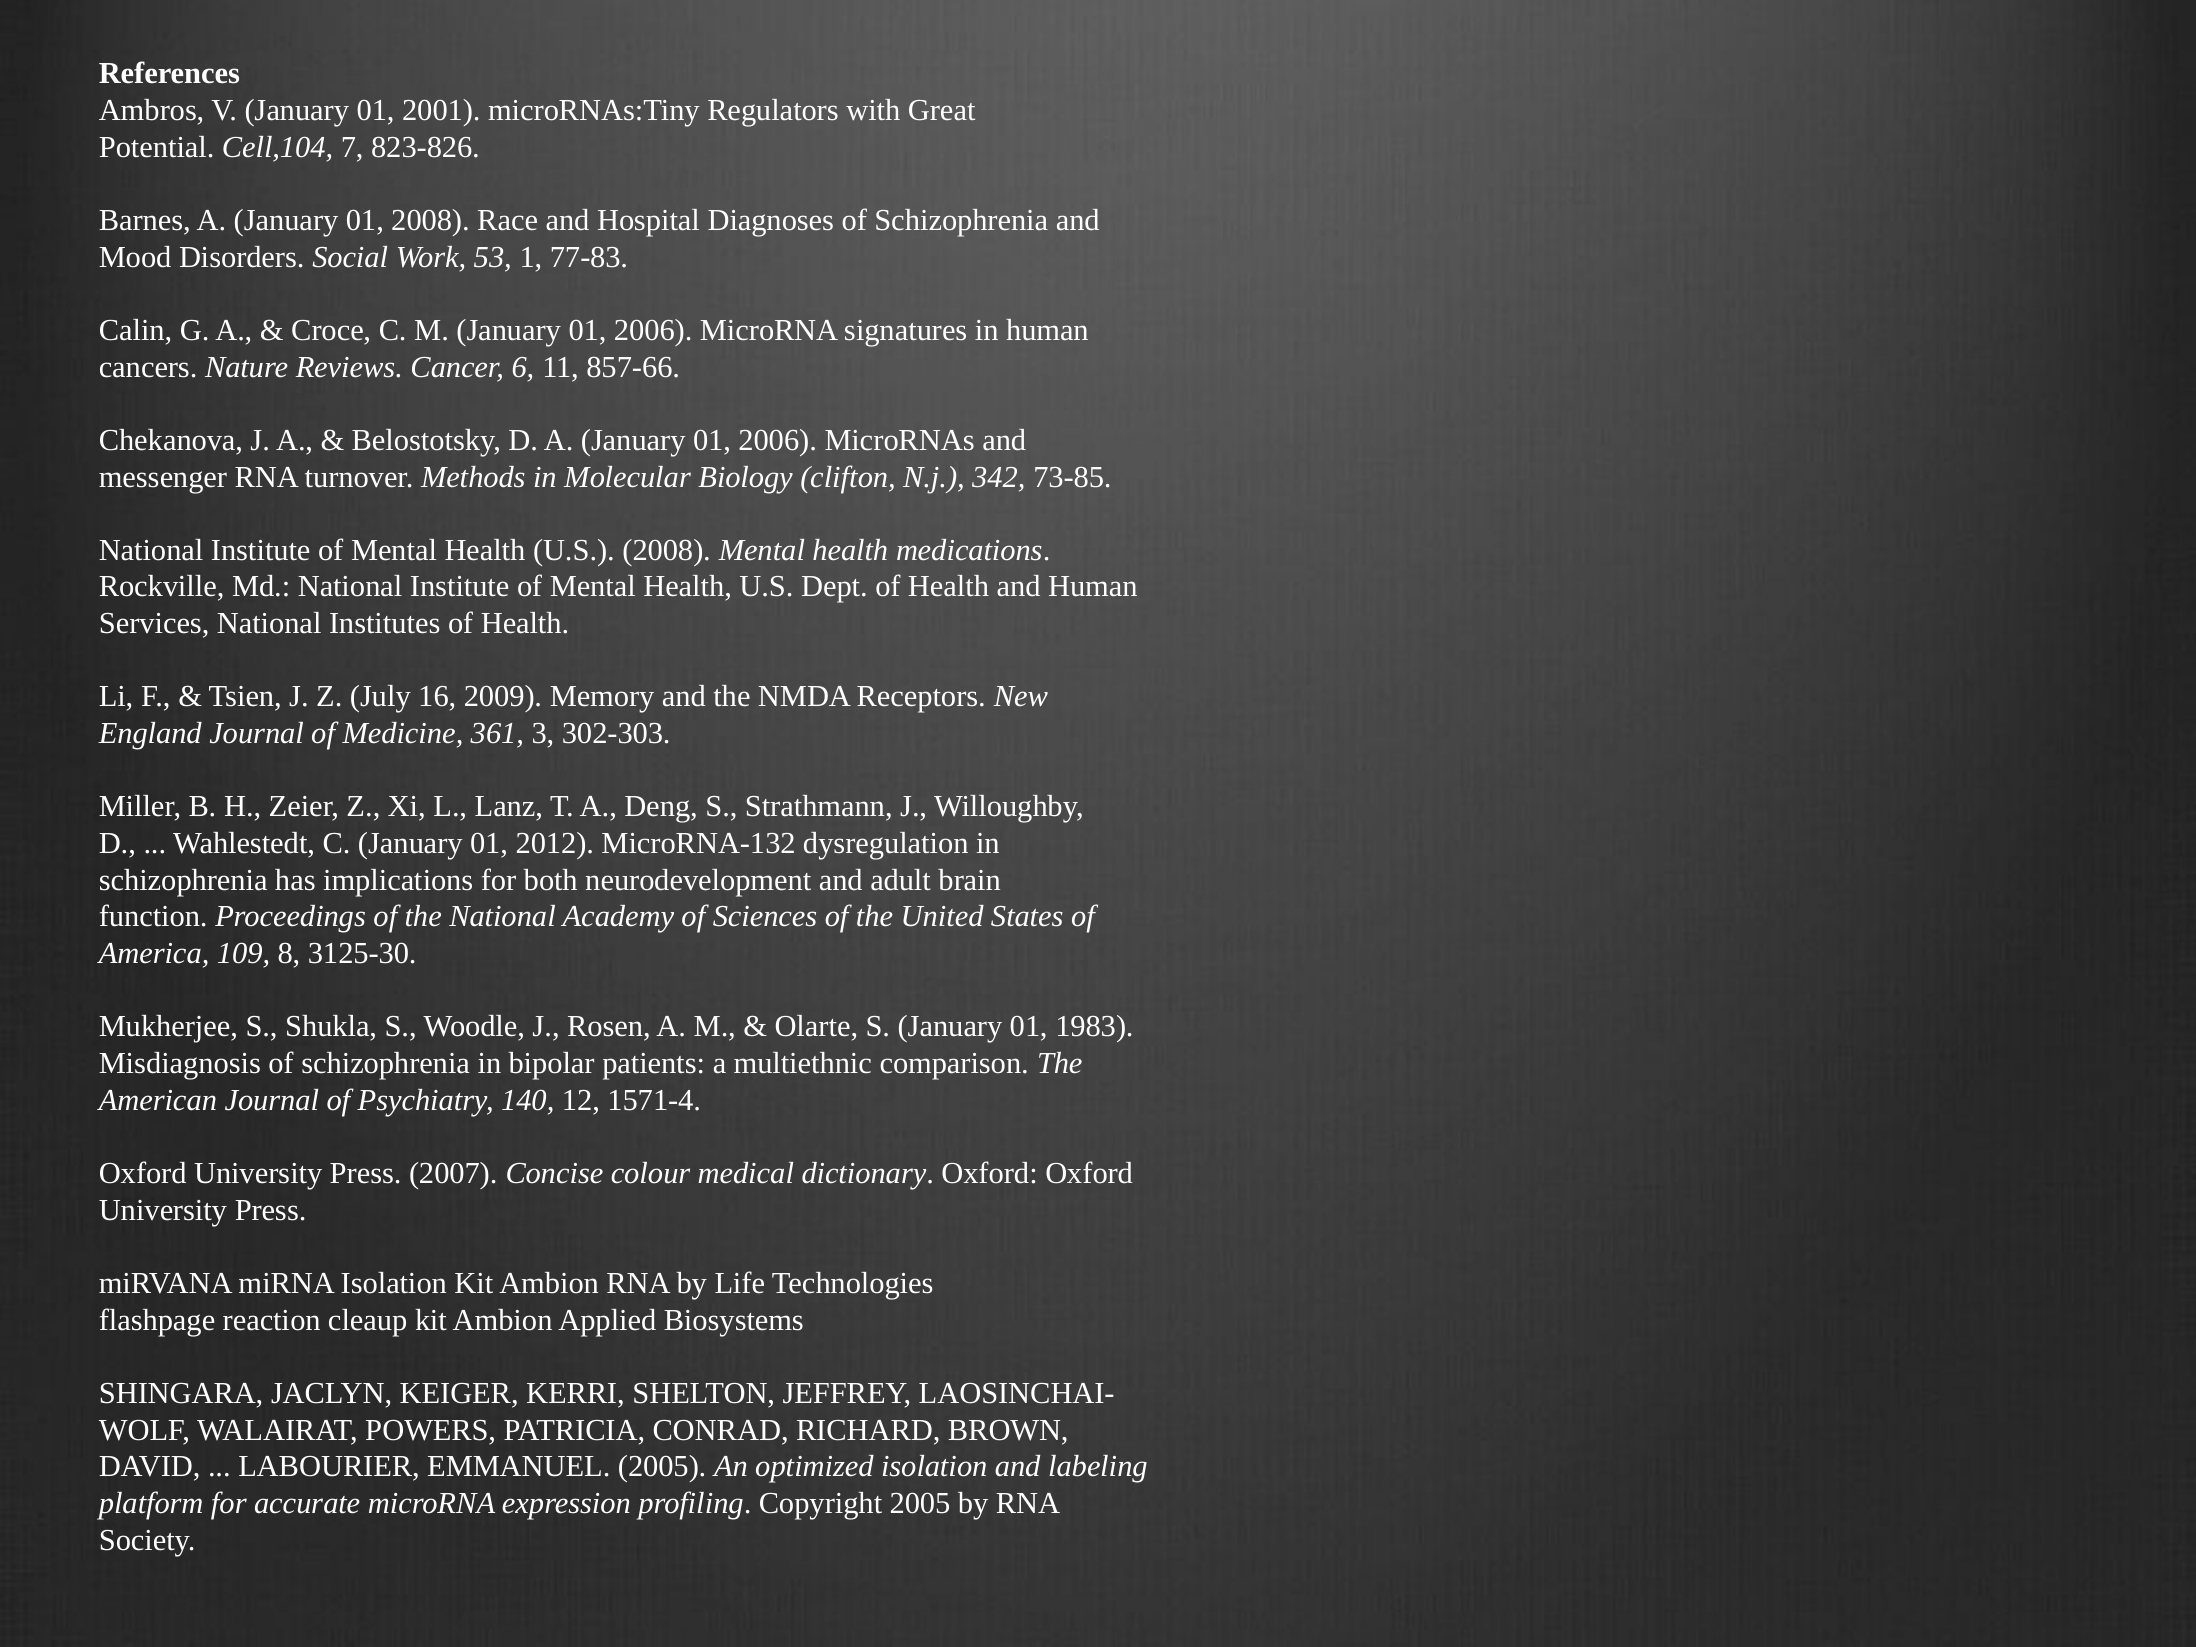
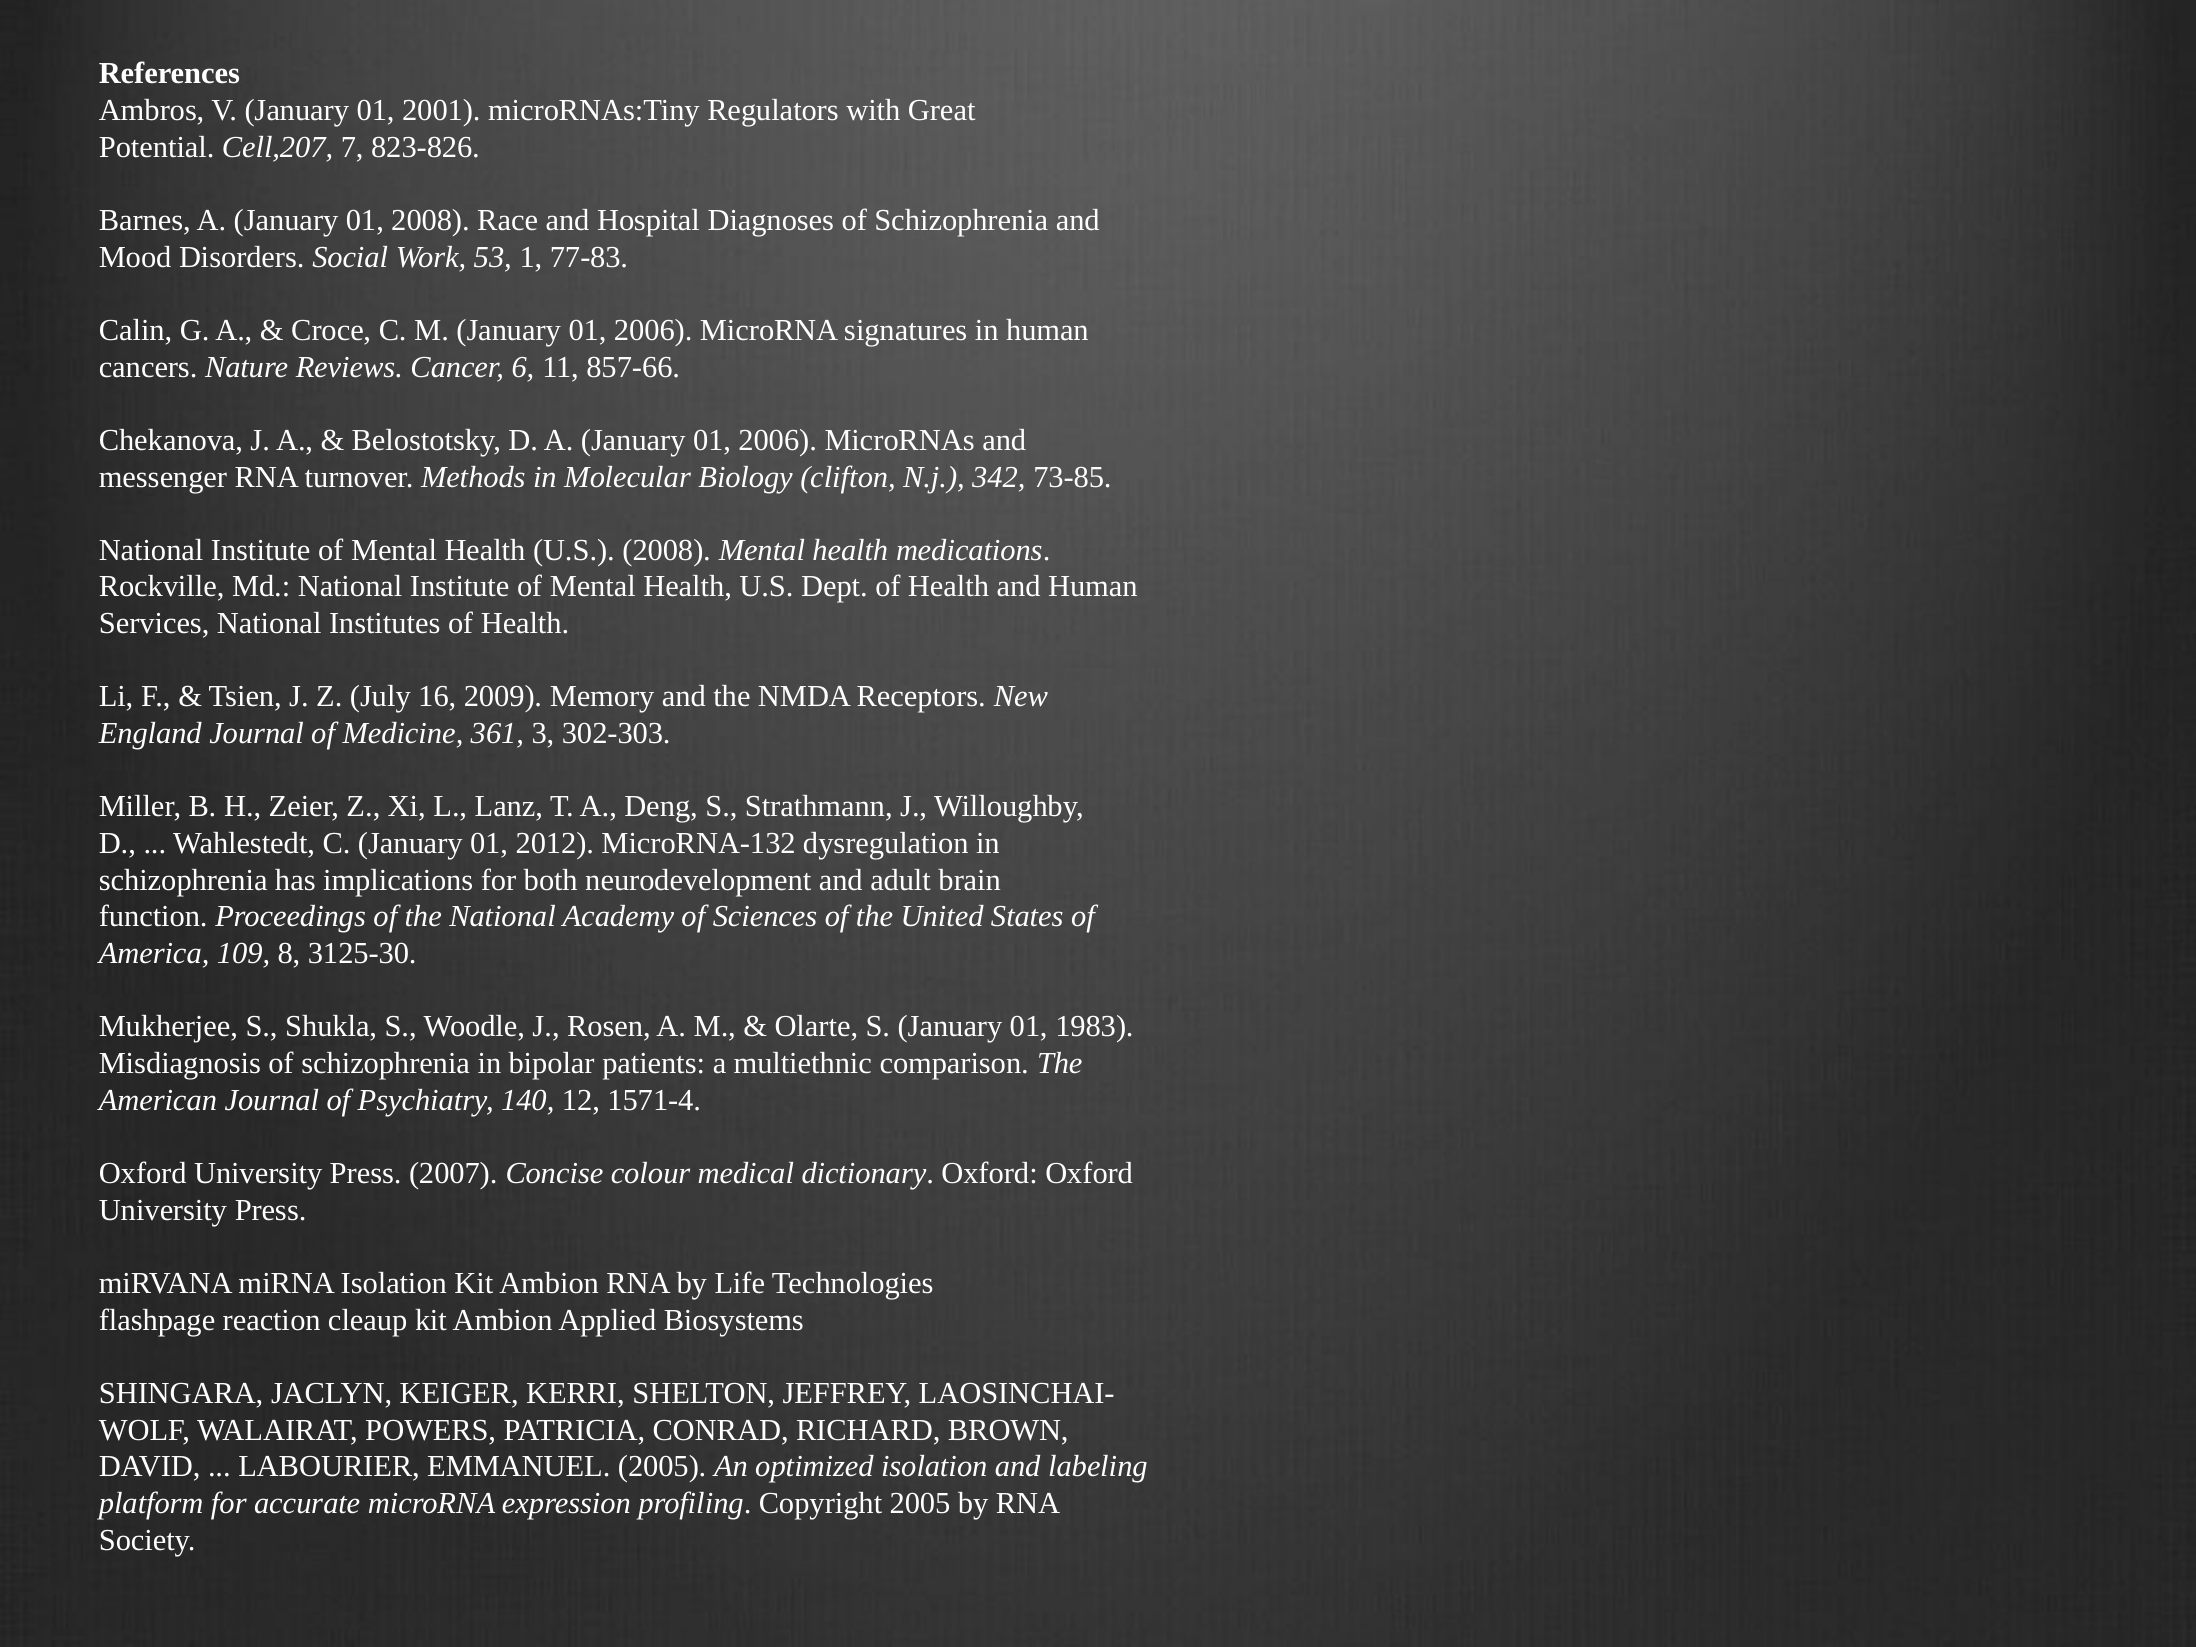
Cell,104: Cell,104 -> Cell,207
